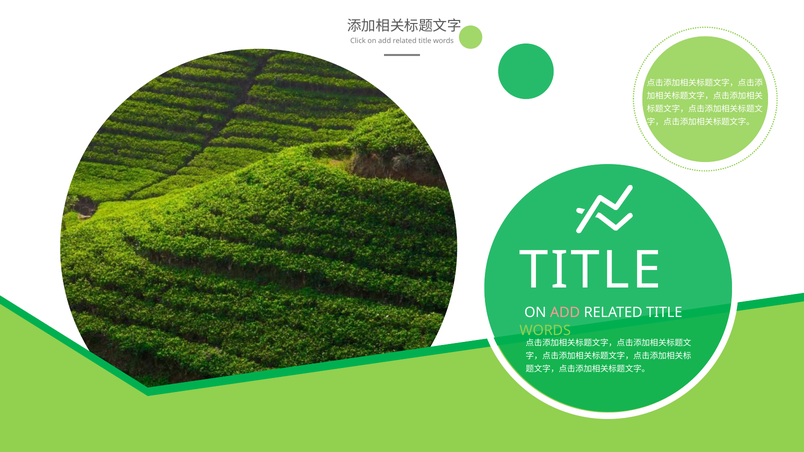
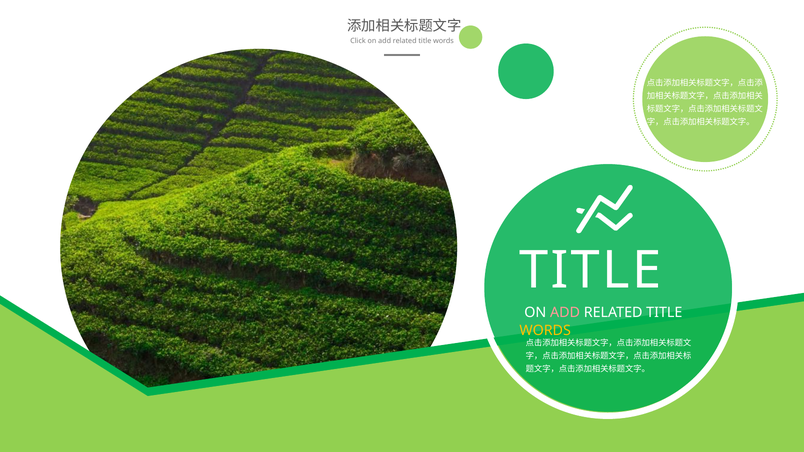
WORDS at (545, 331) colour: light green -> yellow
